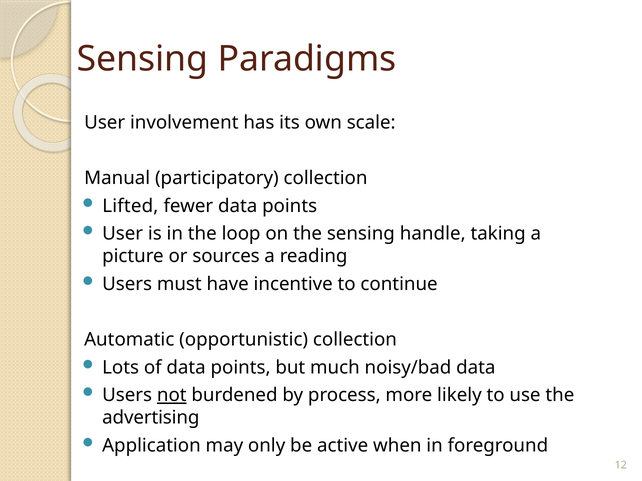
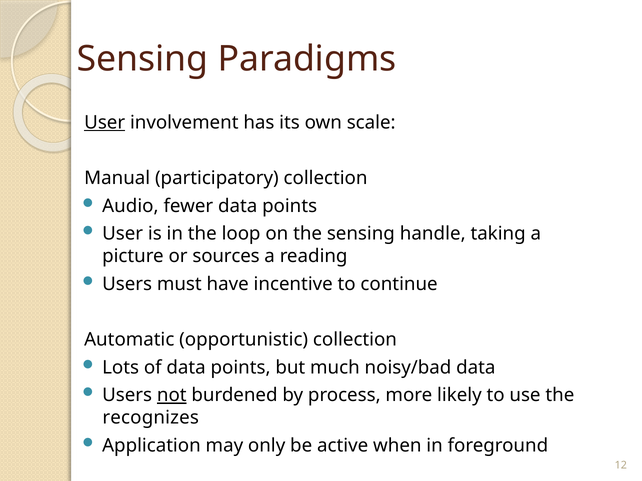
User at (105, 123) underline: none -> present
Lifted: Lifted -> Audio
advertising: advertising -> recognizes
